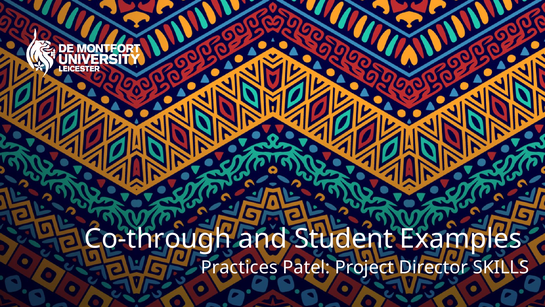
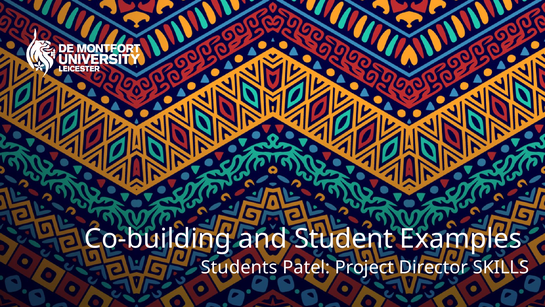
Co-through: Co-through -> Co-building
Practices: Practices -> Students
